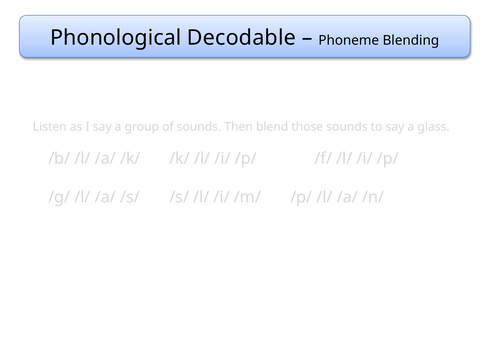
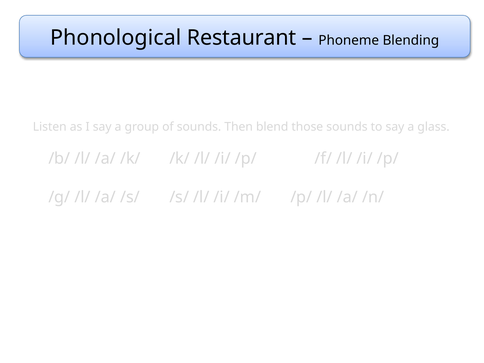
Decodable: Decodable -> Restaurant
